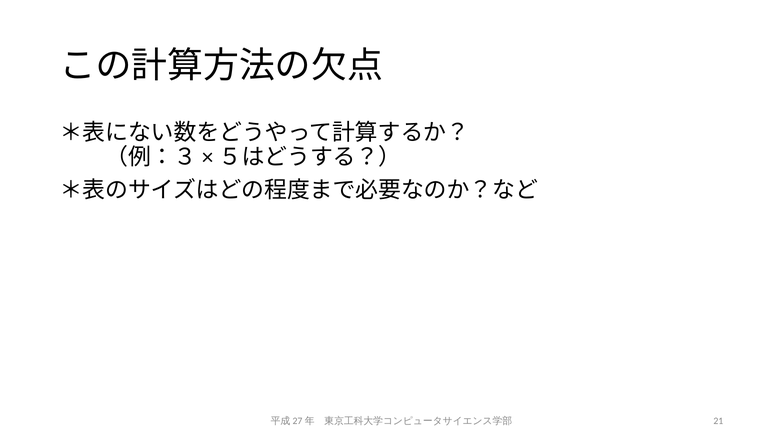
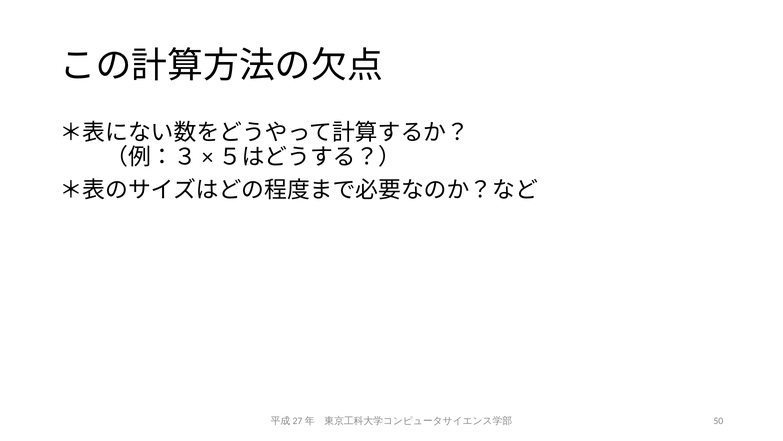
21: 21 -> 50
